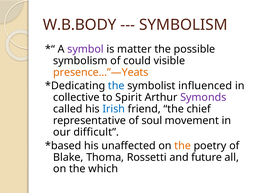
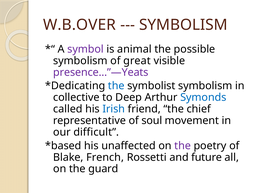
W.B.BODY: W.B.BODY -> W.B.OVER
matter: matter -> animal
could: could -> great
presence…”—Yeats colour: orange -> purple
symbolist influenced: influenced -> symbolism
Spirit: Spirit -> Deep
Symonds colour: purple -> blue
the at (183, 145) colour: orange -> purple
Thoma: Thoma -> French
which: which -> guard
